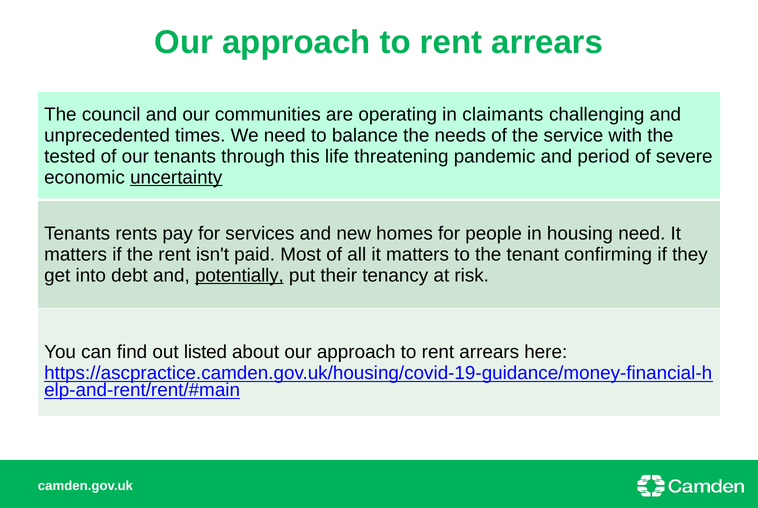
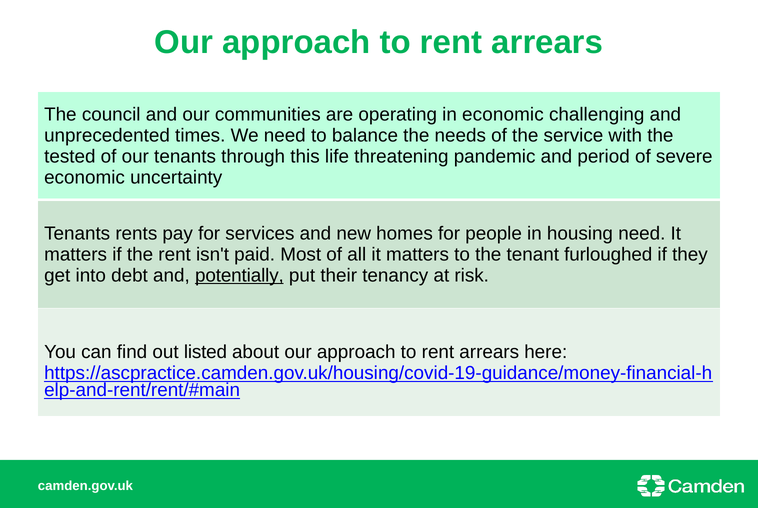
in claimants: claimants -> economic
uncertainty underline: present -> none
confirming: confirming -> furloughed
